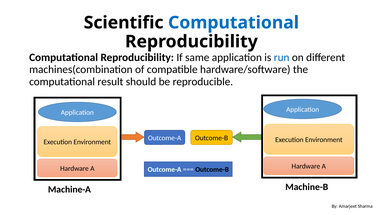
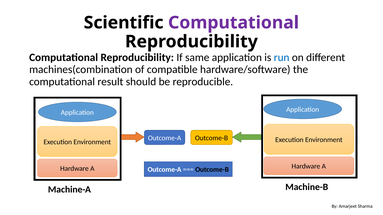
Computational at (234, 23) colour: blue -> purple
